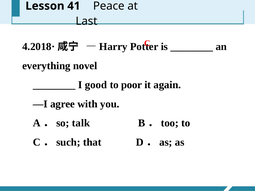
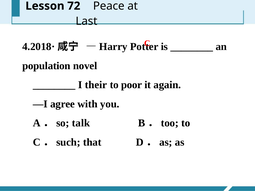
41: 41 -> 72
everything: everything -> population
good: good -> their
